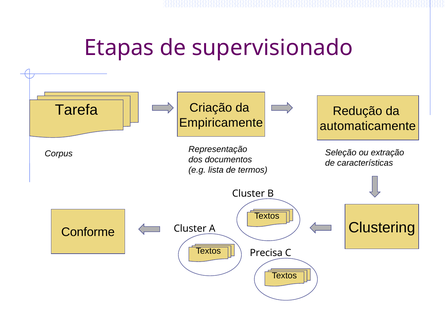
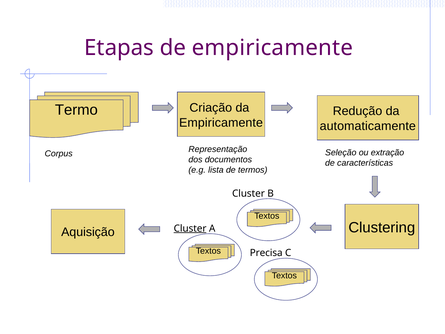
de supervisionado: supervisionado -> empiricamente
Tarefa: Tarefa -> Termo
Cluster at (190, 228) underline: none -> present
Conforme: Conforme -> Aquisição
